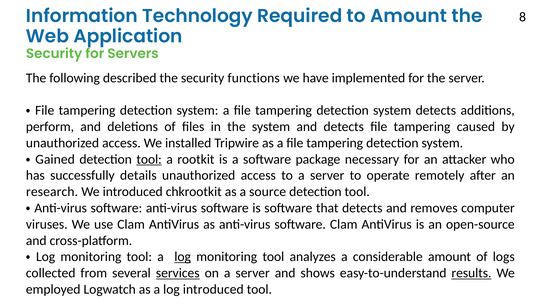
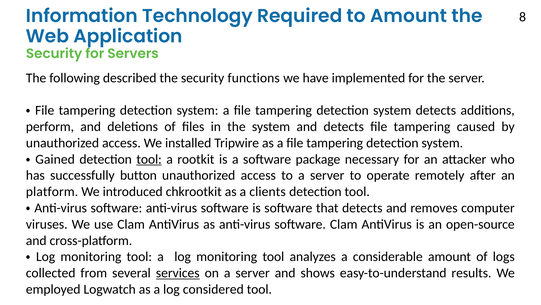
details: details -> button
research: research -> platform
source: source -> clients
log at (183, 256) underline: present -> none
results underline: present -> none
log introduced: introduced -> considered
